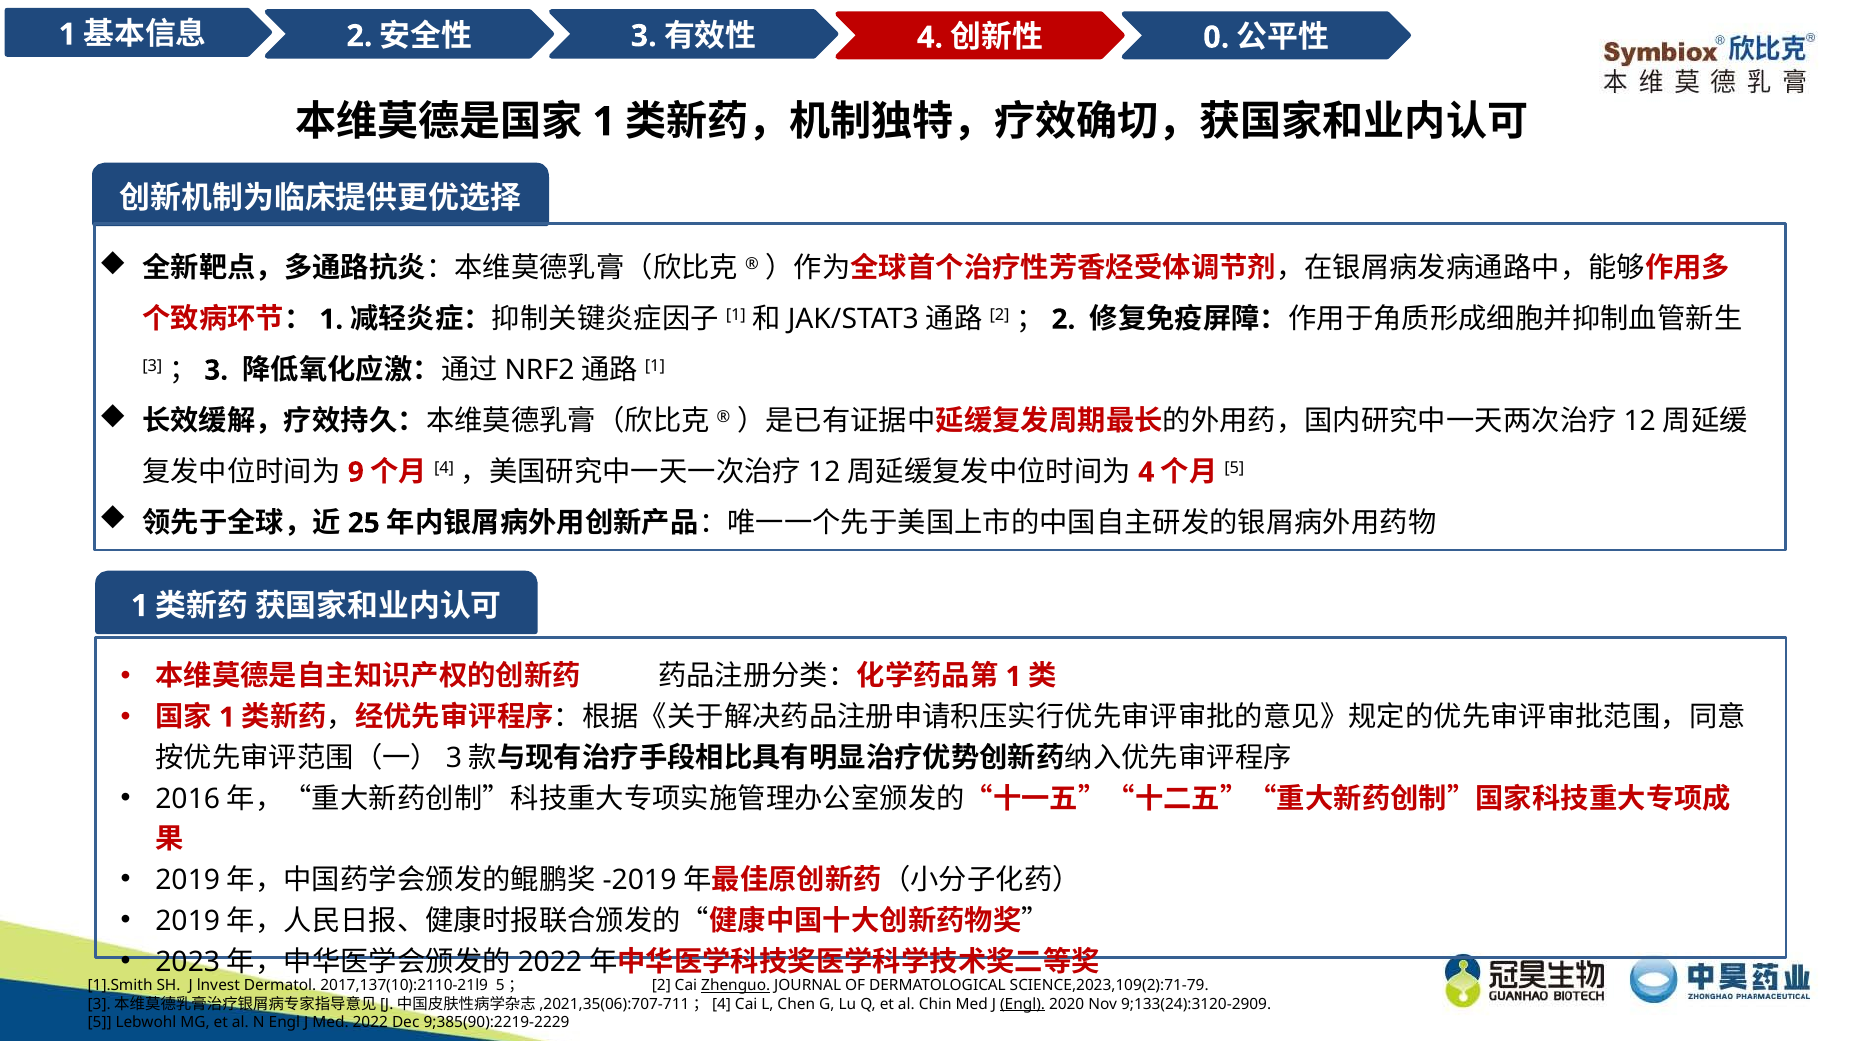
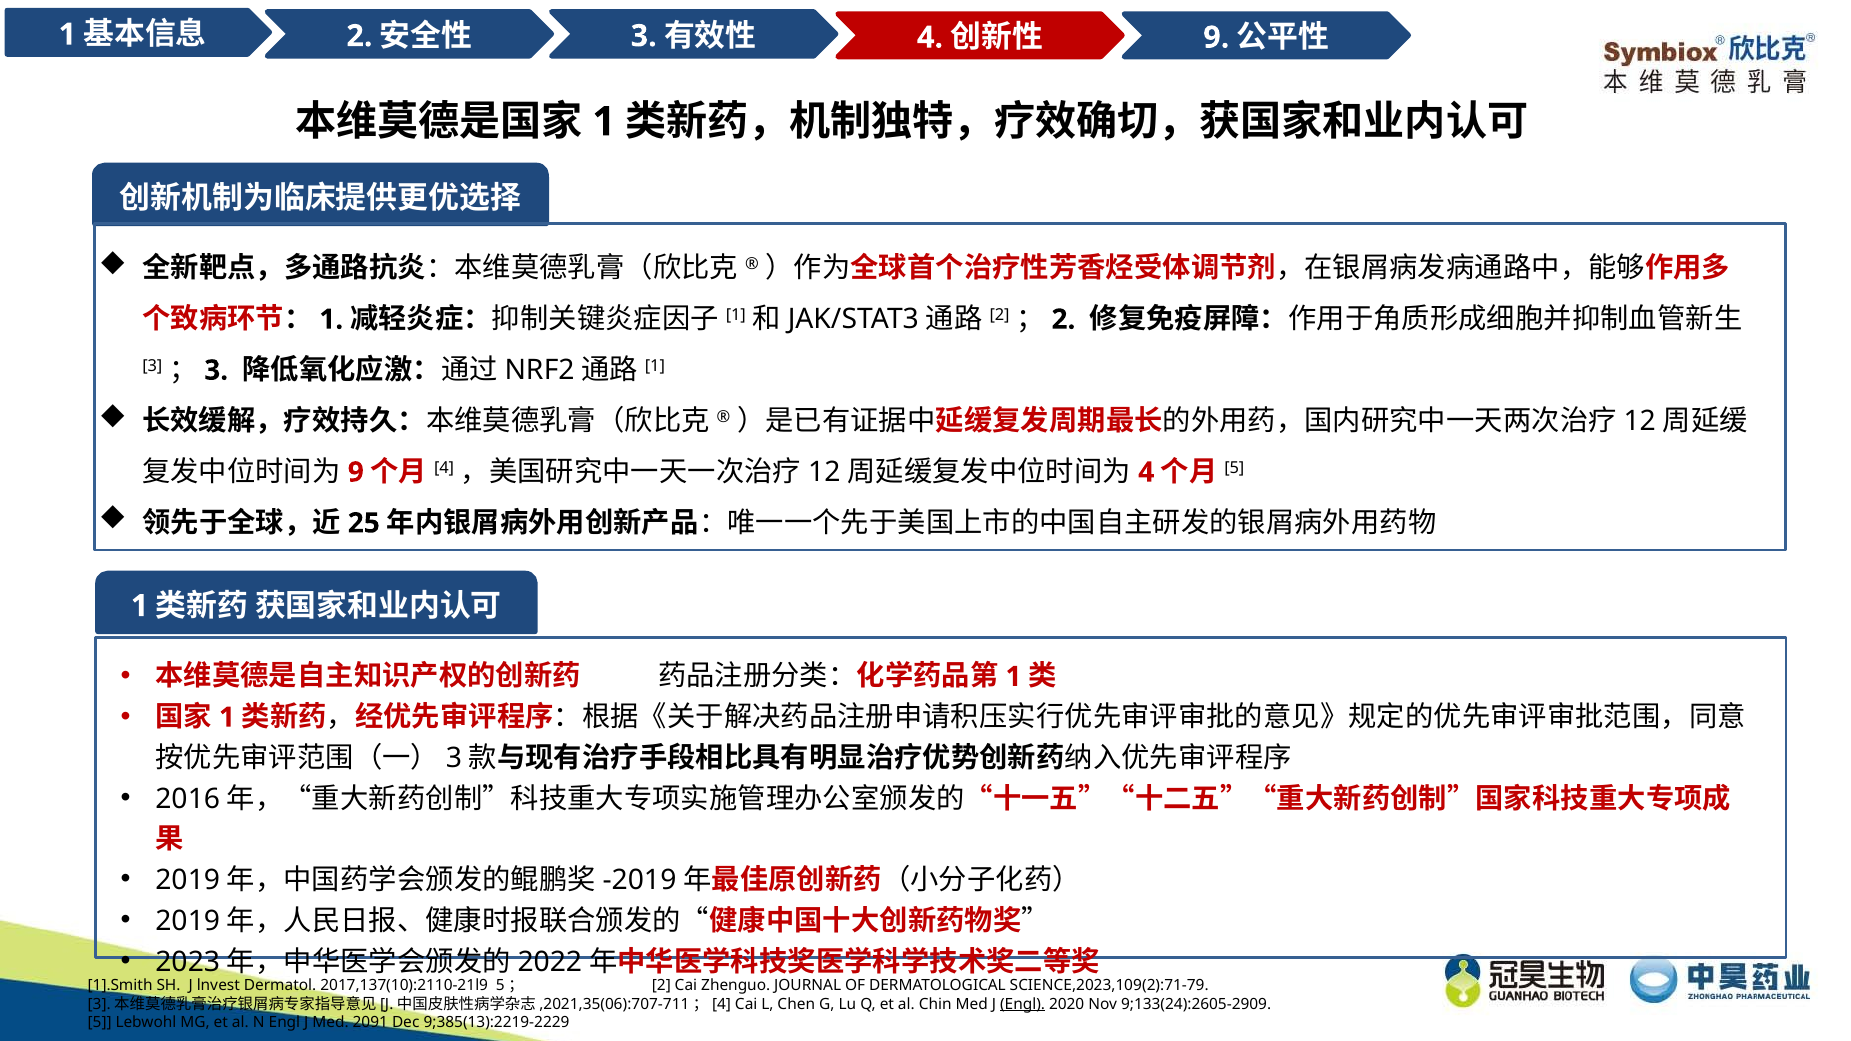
0 at (1216, 37): 0 -> 9
Zhenguo underline: present -> none
9;133(24):3120-2909: 9;133(24):3120-2909 -> 9;133(24):2605-2909
2022: 2022 -> 2091
9;385(90):2219-2229: 9;385(90):2219-2229 -> 9;385(13):2219-2229
